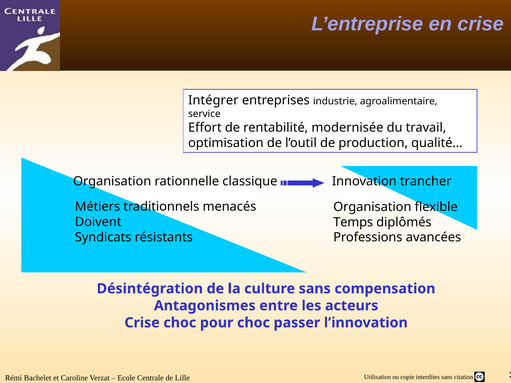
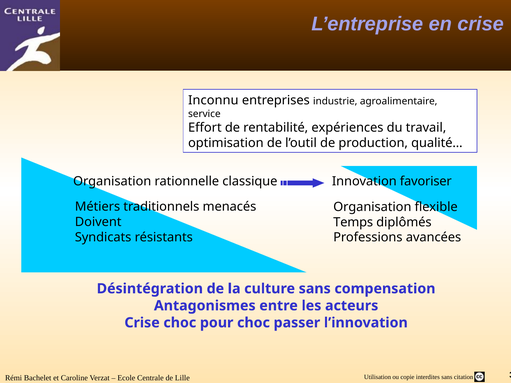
Intégrer: Intégrer -> Inconnu
modernisée: modernisée -> expériences
trancher: trancher -> favoriser
